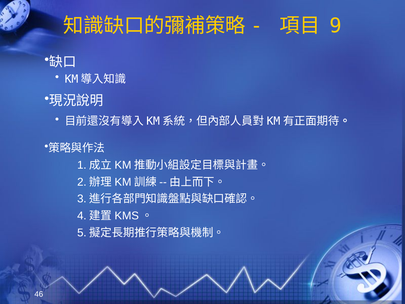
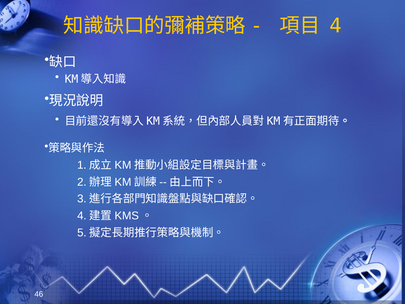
9: 9 -> 4
